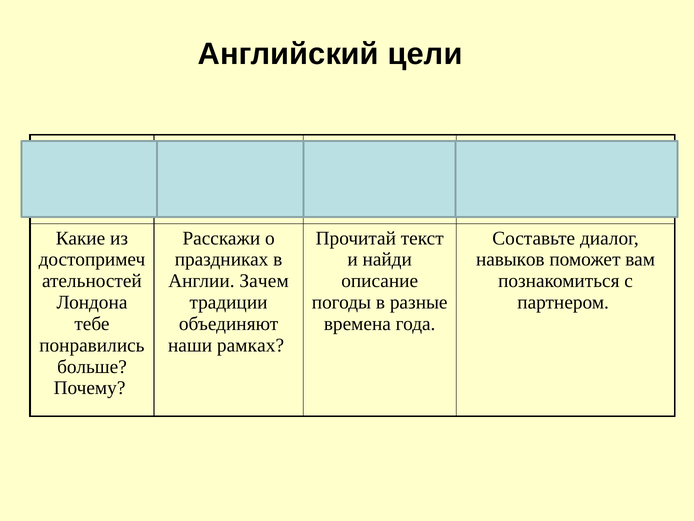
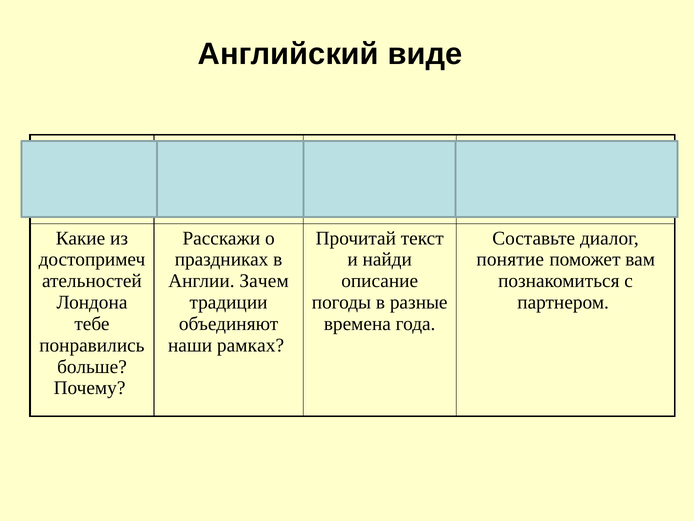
цели: цели -> виде
навыков: навыков -> понятие
